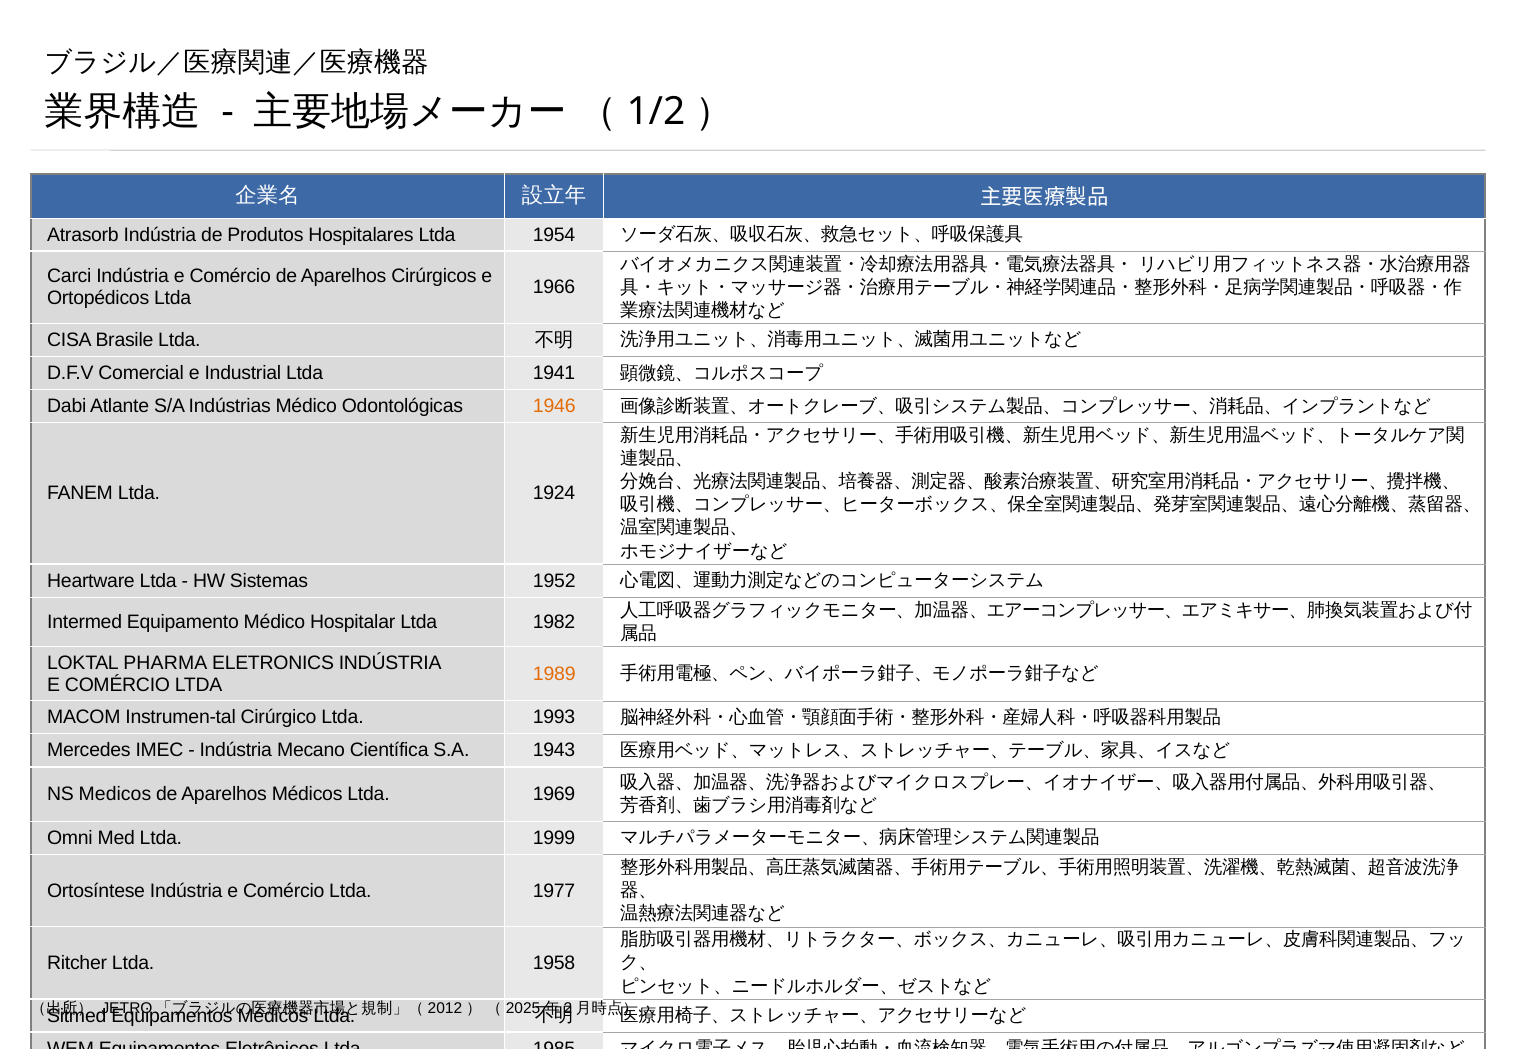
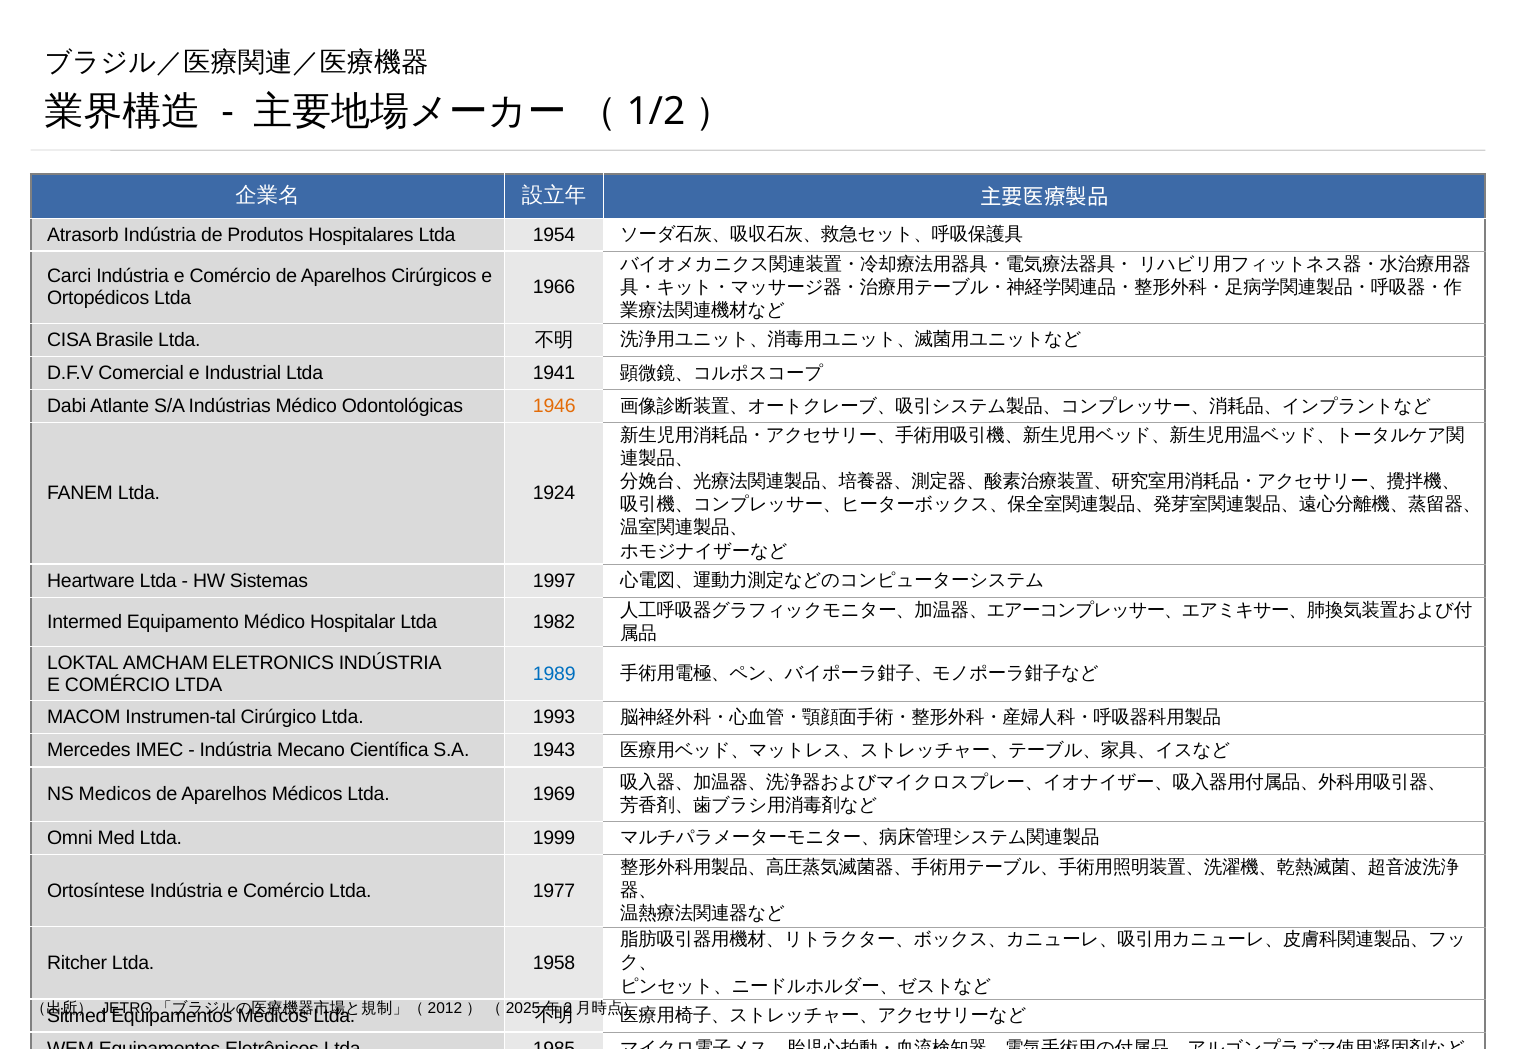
1952: 1952 -> 1997
PHARMA: PHARMA -> AMCHAM
1989 colour: orange -> blue
